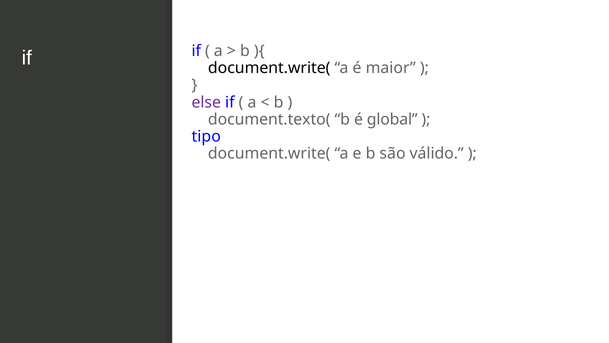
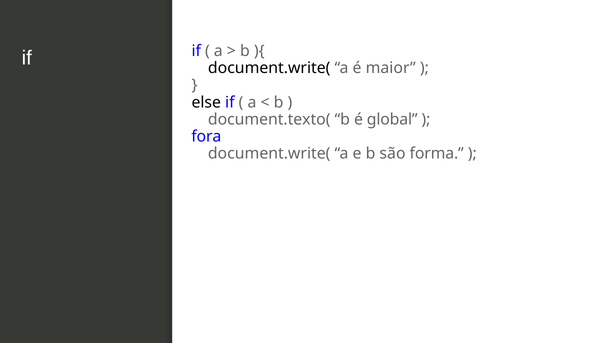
else colour: purple -> black
tipo: tipo -> fora
válido: válido -> forma
